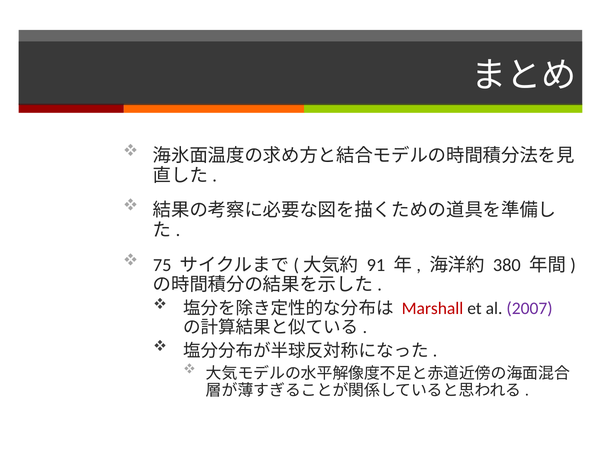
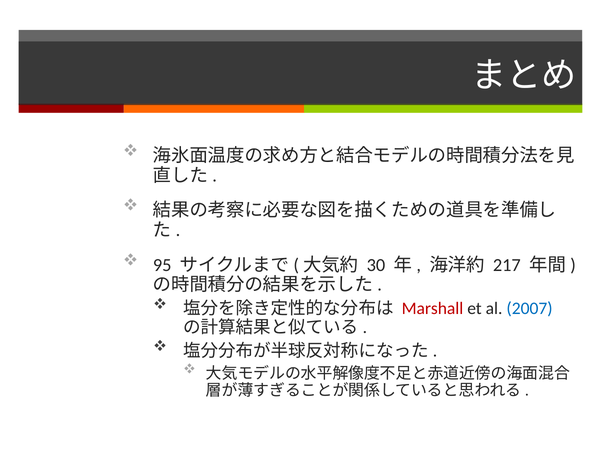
75: 75 -> 95
91: 91 -> 30
380: 380 -> 217
2007 colour: purple -> blue
